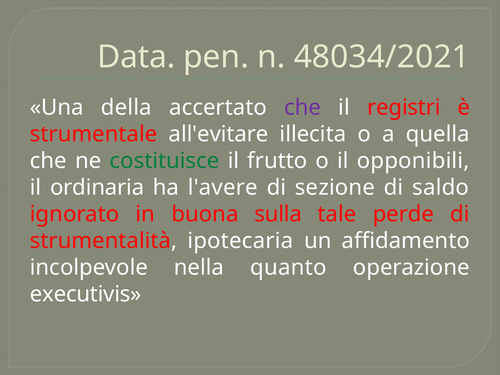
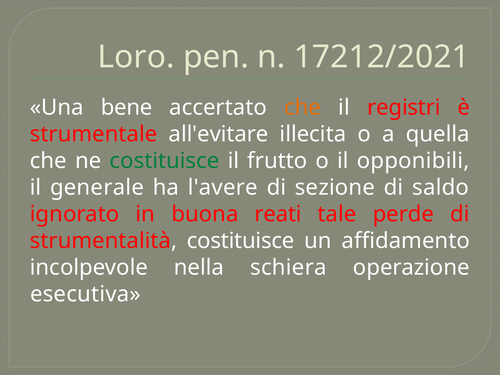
Data: Data -> Loro
48034/2021: 48034/2021 -> 17212/2021
della: della -> bene
che at (303, 107) colour: purple -> orange
ordinaria: ordinaria -> generale
sulla: sulla -> reati
strumentalità ipotecaria: ipotecaria -> costituisce
quanto: quanto -> schiera
executivis: executivis -> esecutiva
